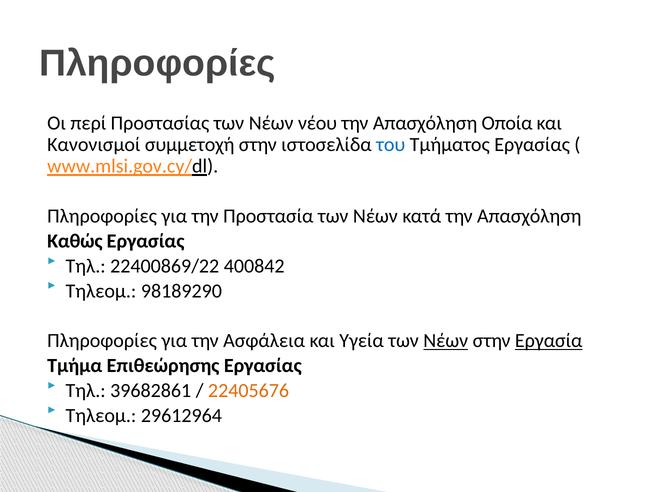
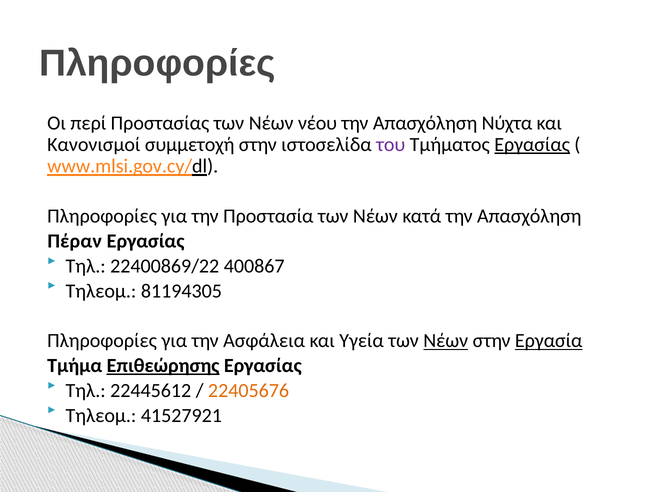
Οποία: Οποία -> Νύχτα
του colour: blue -> purple
Εργασίας at (532, 145) underline: none -> present
Καθώς: Καθώς -> Πέραν
400842: 400842 -> 400867
98189290: 98189290 -> 81194305
Επιθεώρησης underline: none -> present
39682861: 39682861 -> 22445612
29612964: 29612964 -> 41527921
